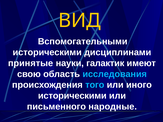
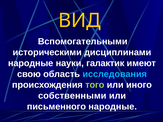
принятые at (31, 63): принятые -> народные
того colour: light blue -> light green
историческими at (72, 96): историческими -> собственными
